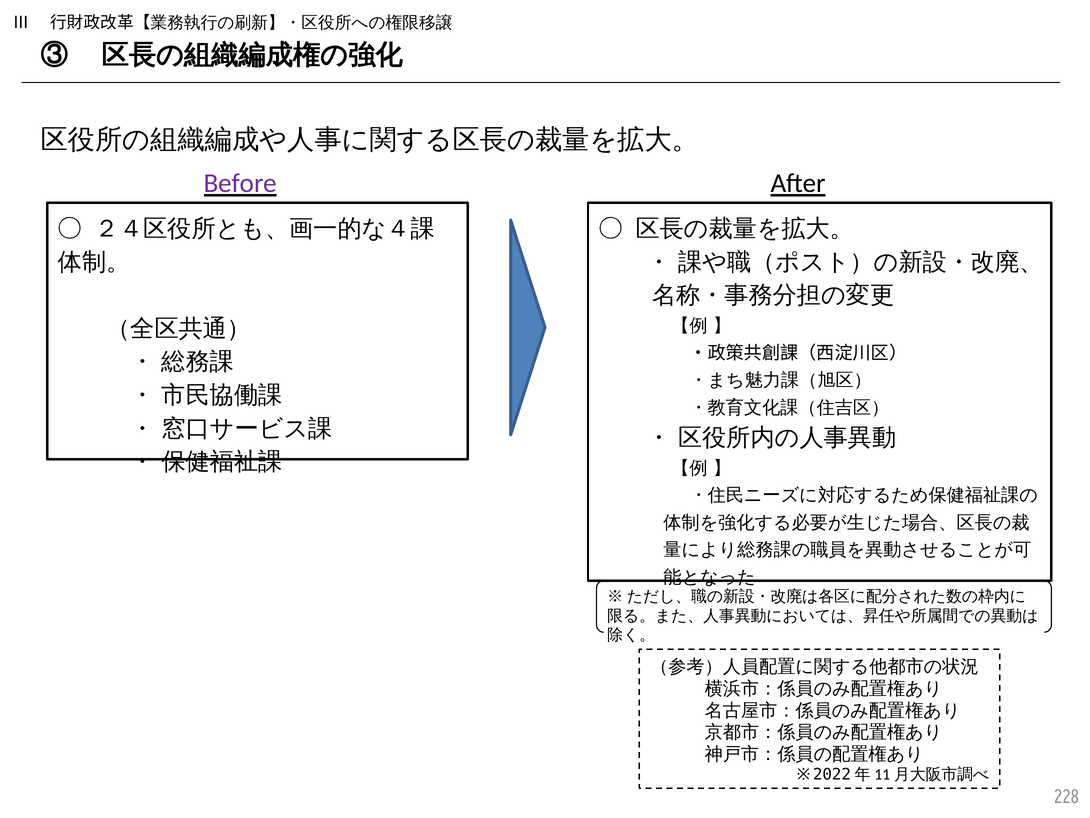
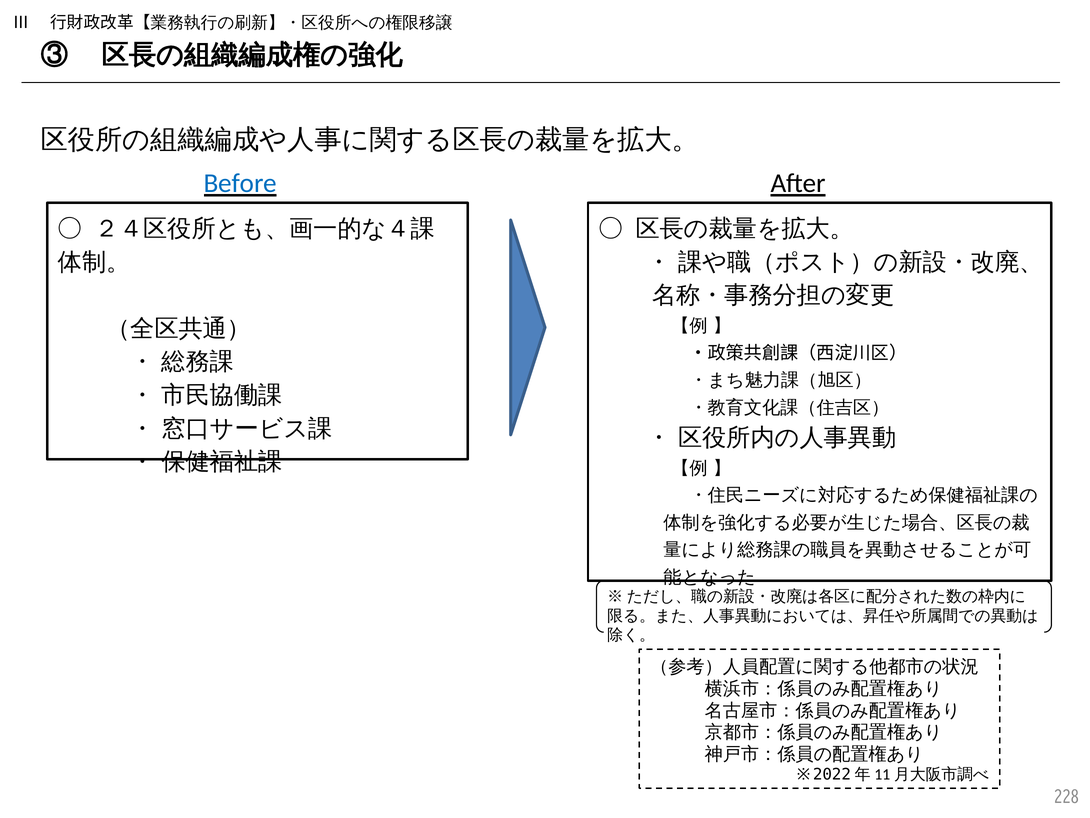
Before colour: purple -> blue
